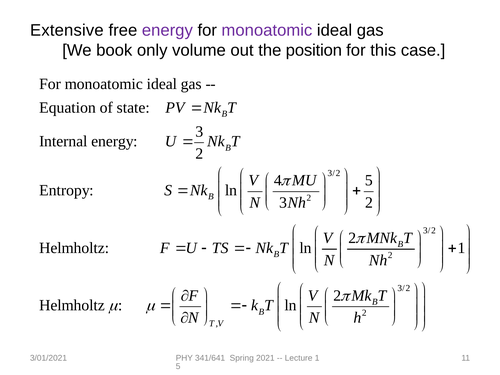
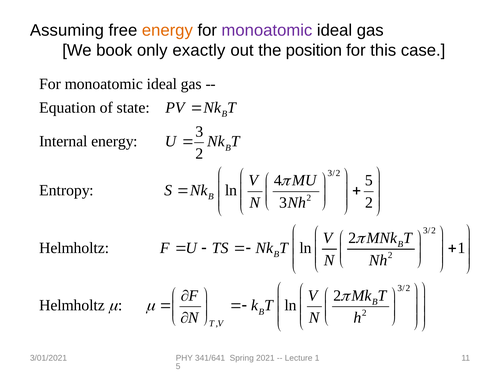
Extensive: Extensive -> Assuming
energy at (167, 30) colour: purple -> orange
volume: volume -> exactly
